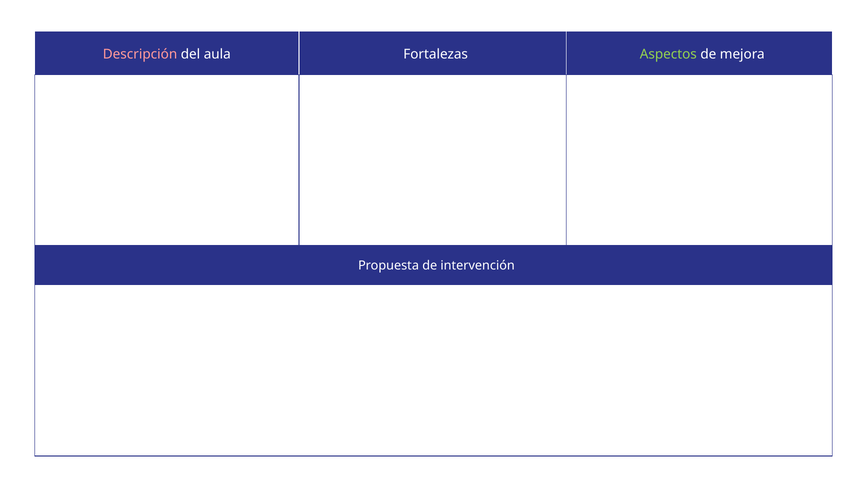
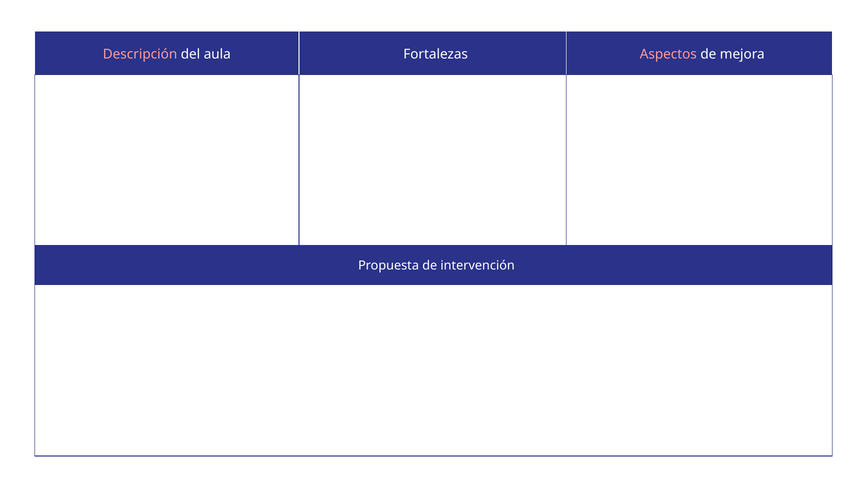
Aspectos colour: light green -> pink
